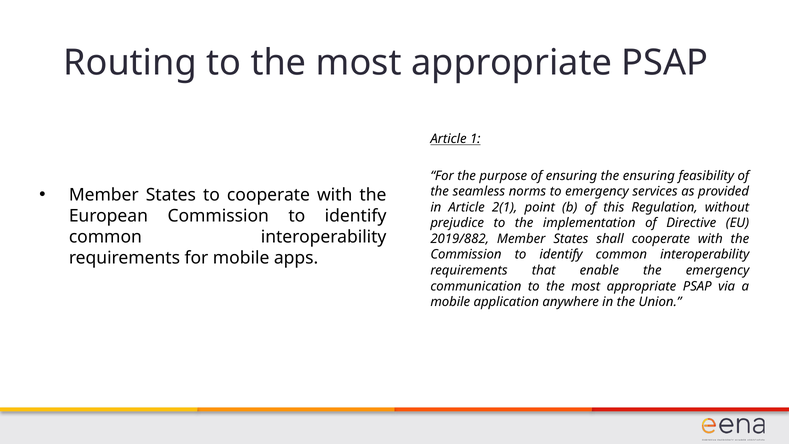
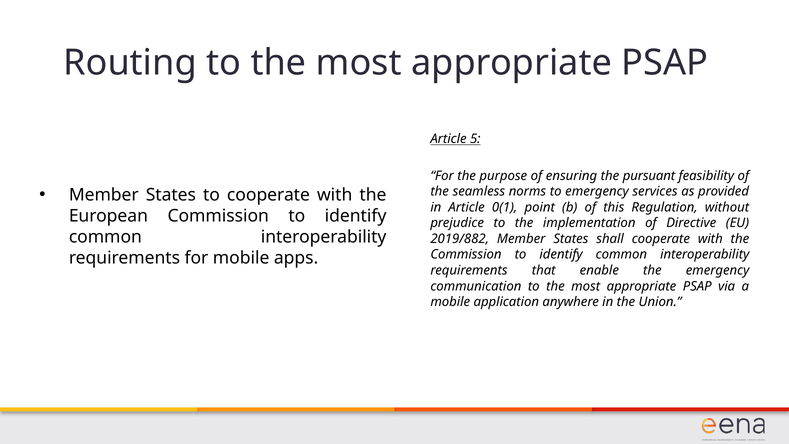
1: 1 -> 5
the ensuring: ensuring -> pursuant
2(1: 2(1 -> 0(1
